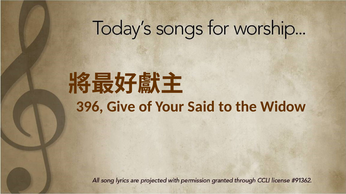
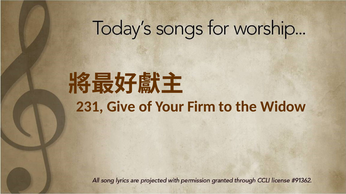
396: 396 -> 231
Said: Said -> Firm
